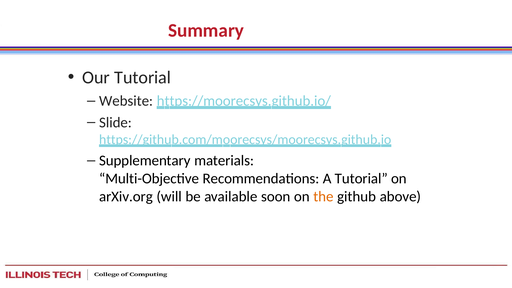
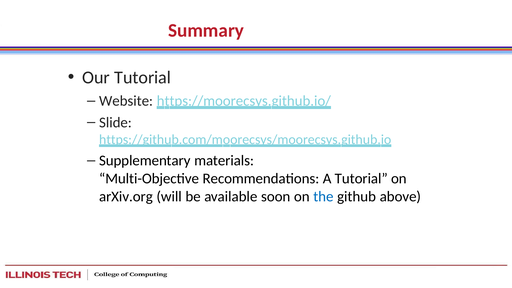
the colour: orange -> blue
